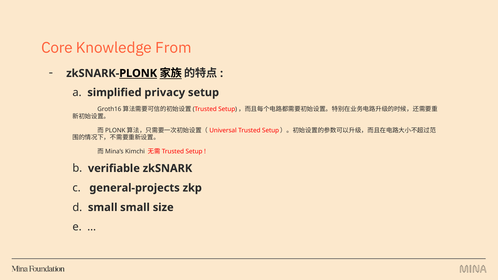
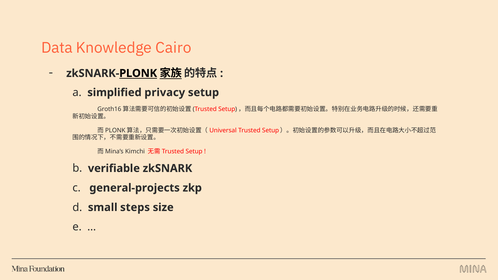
Core: Core -> Data
From: From -> Cairo
small small: small -> steps
